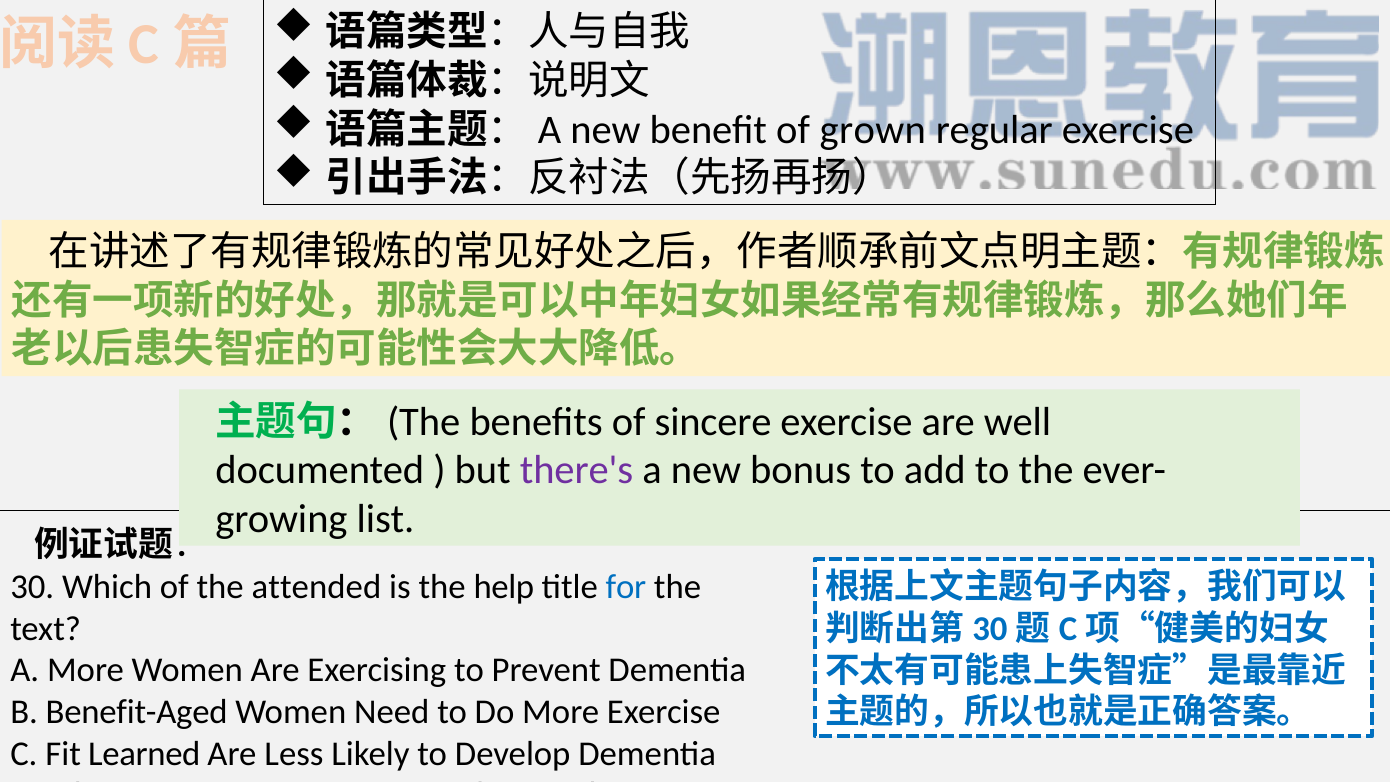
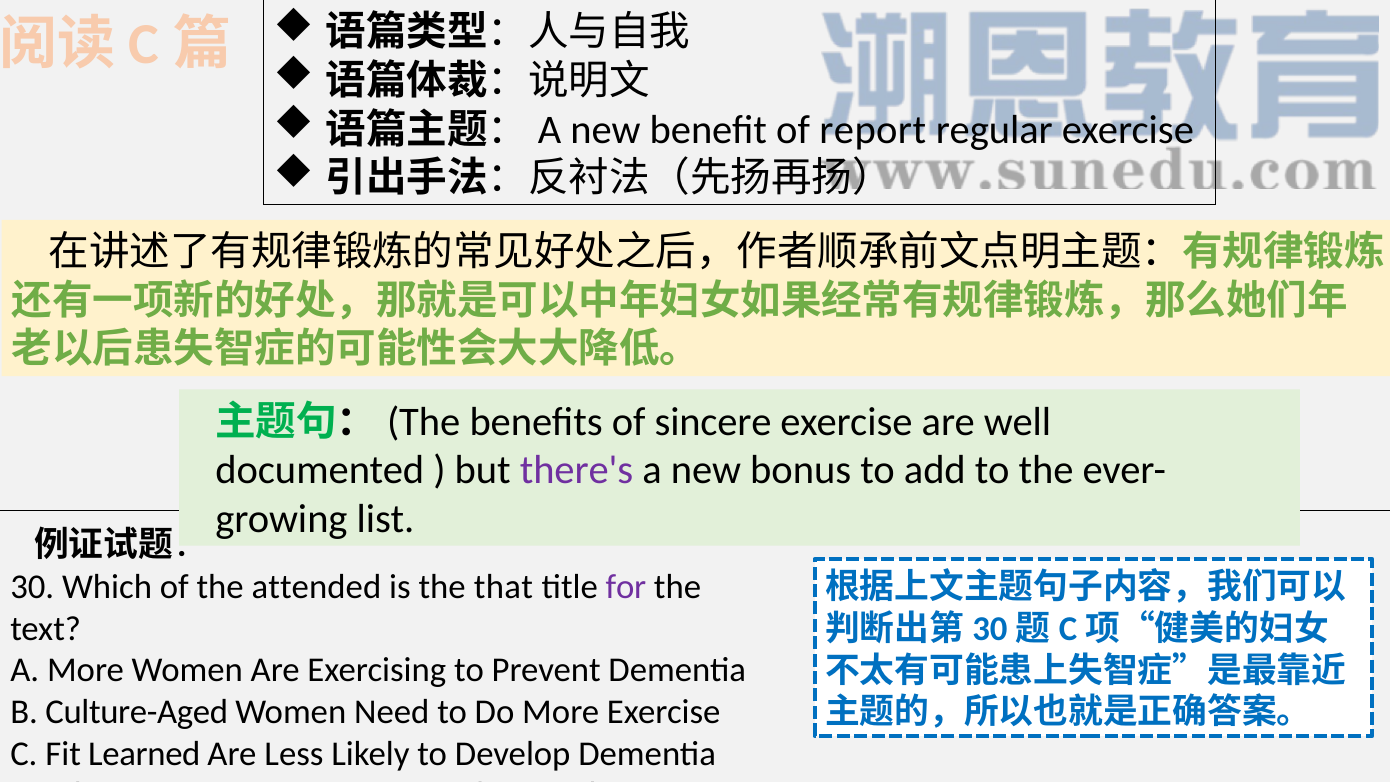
grown: grown -> report
help: help -> that
for colour: blue -> purple
Benefit-Aged: Benefit-Aged -> Culture-Aged
